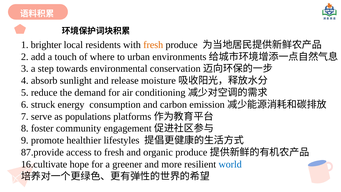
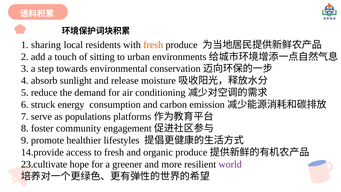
brighter: brighter -> sharing
where: where -> sitting
87.provide: 87.provide -> 14.provide
16.cultivate: 16.cultivate -> 23.cultivate
world colour: blue -> purple
